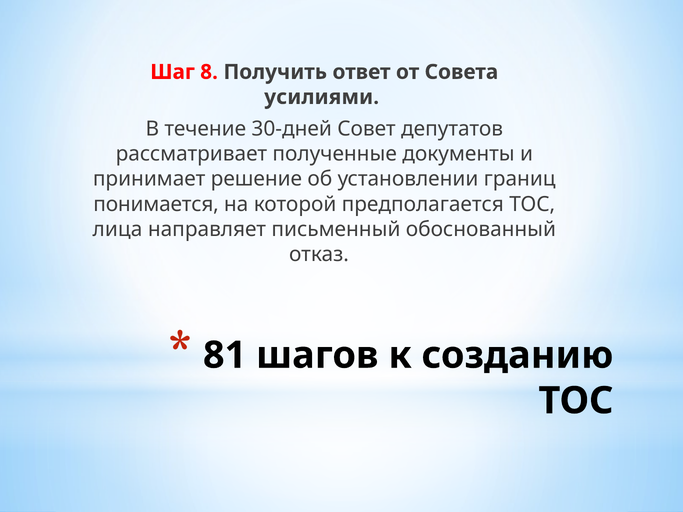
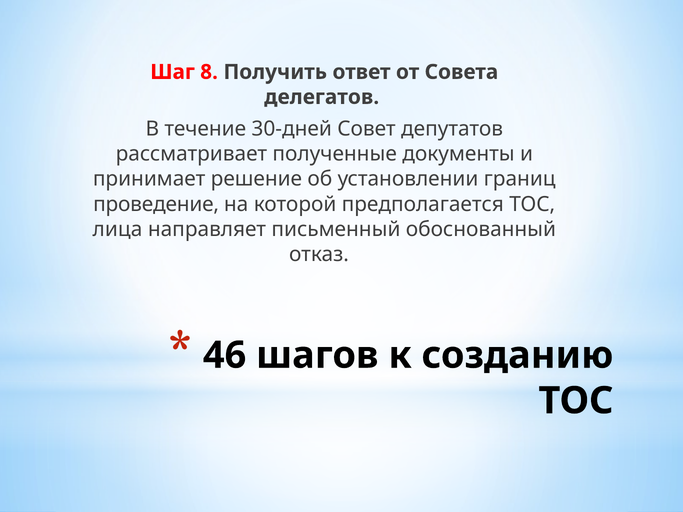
усилиями: усилиями -> делегатов
понимается: понимается -> проведение
81: 81 -> 46
